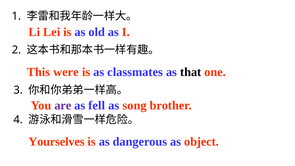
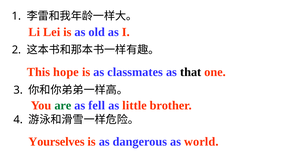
were: were -> hope
are colour: purple -> green
song: song -> little
object: object -> world
